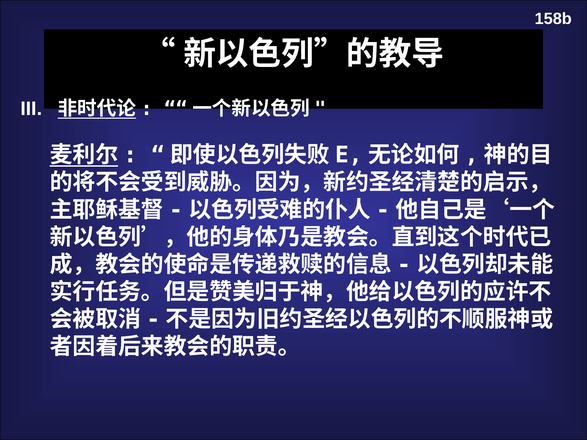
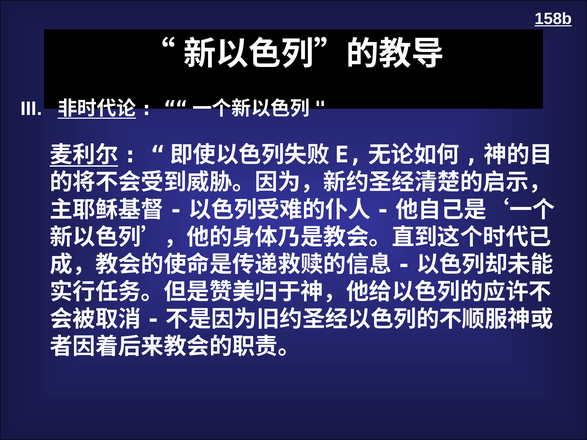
158b underline: none -> present
